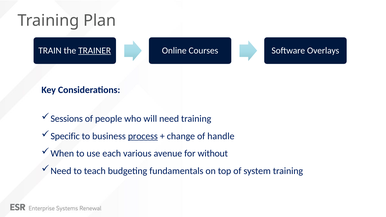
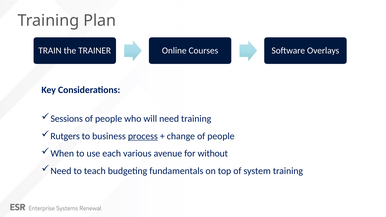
TRAINER underline: present -> none
Specific: Specific -> Rutgers
change of handle: handle -> people
